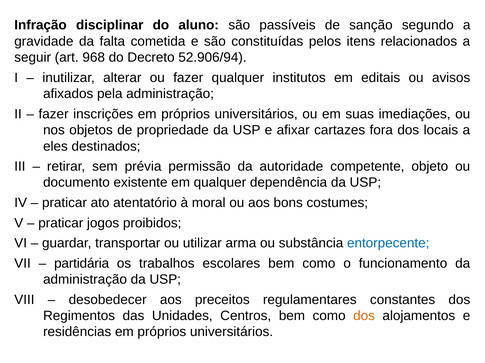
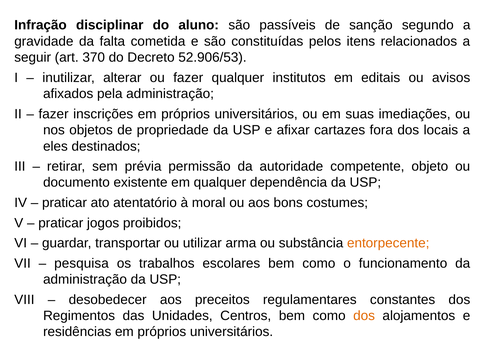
968: 968 -> 370
52.906/94: 52.906/94 -> 52.906/53
entorpecente colour: blue -> orange
partidária: partidária -> pesquisa
